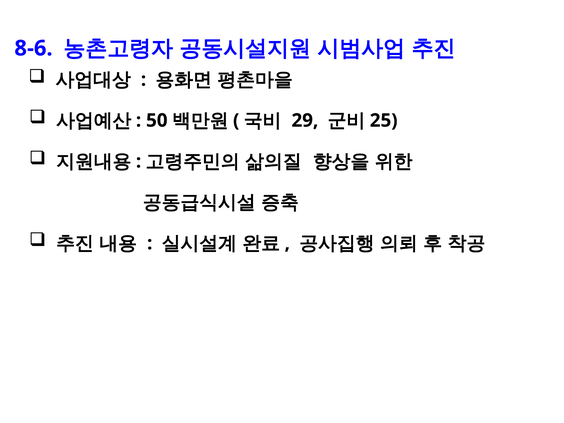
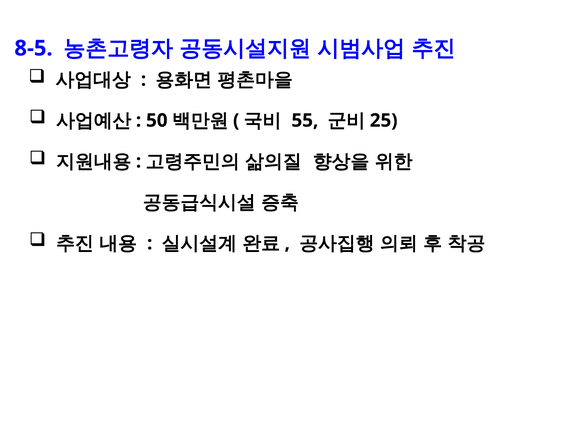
8-6: 8-6 -> 8-5
29: 29 -> 55
